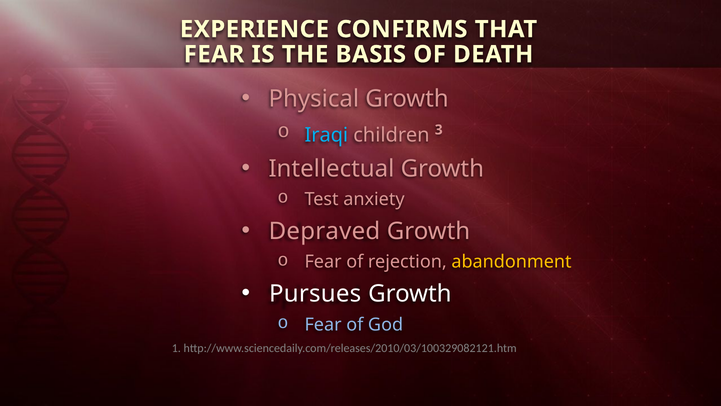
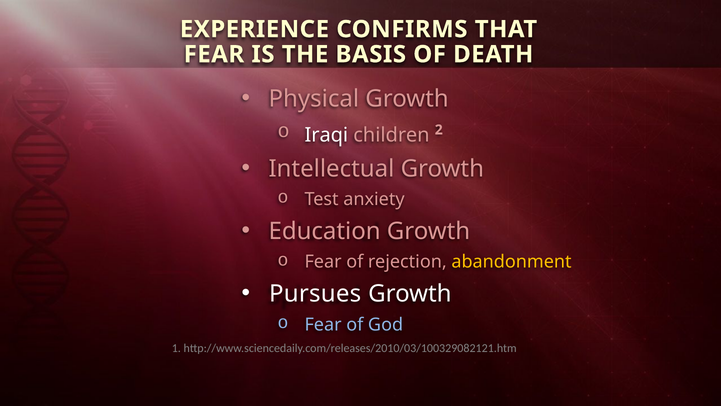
Iraqi colour: light blue -> white
3: 3 -> 2
Depraved: Depraved -> Education
